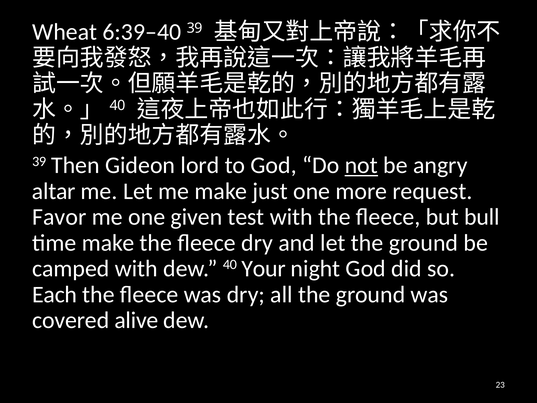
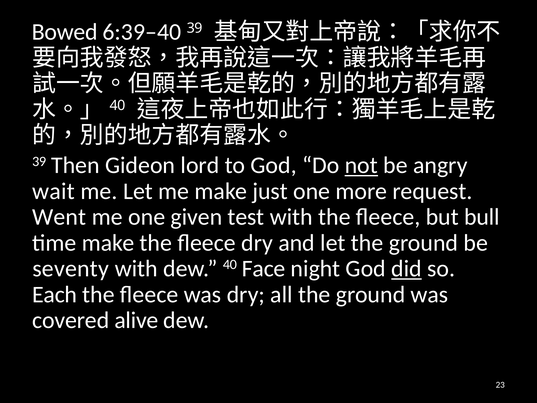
Wheat: Wheat -> Bowed
altar: altar -> wait
Favor: Favor -> Went
camped: camped -> seventy
Your: Your -> Face
did underline: none -> present
